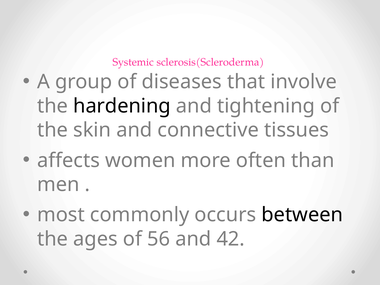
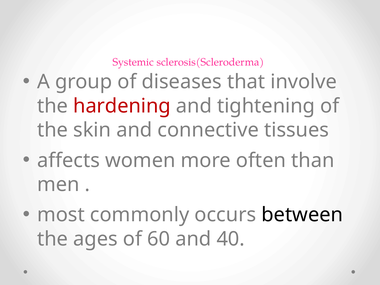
hardening colour: black -> red
56: 56 -> 60
42: 42 -> 40
